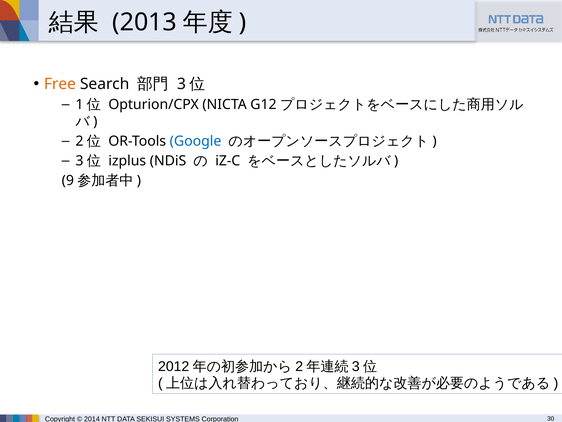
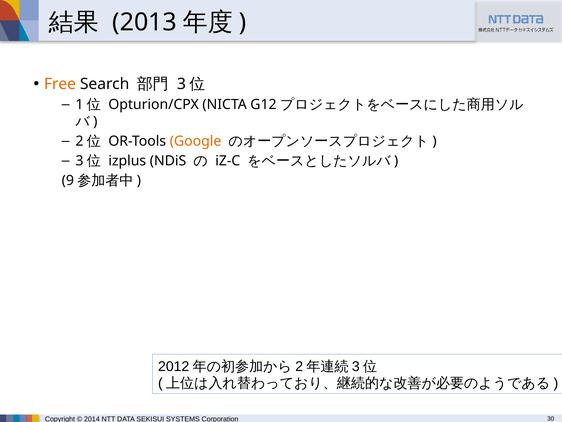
Google colour: blue -> orange
